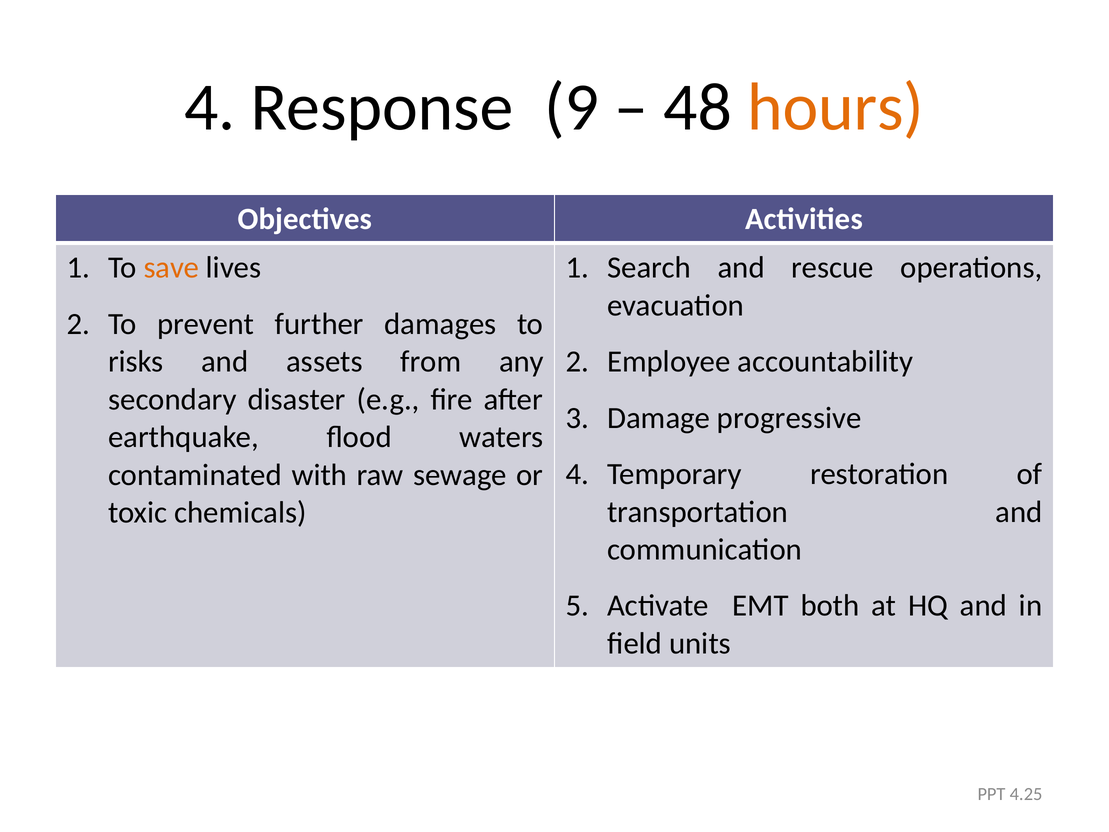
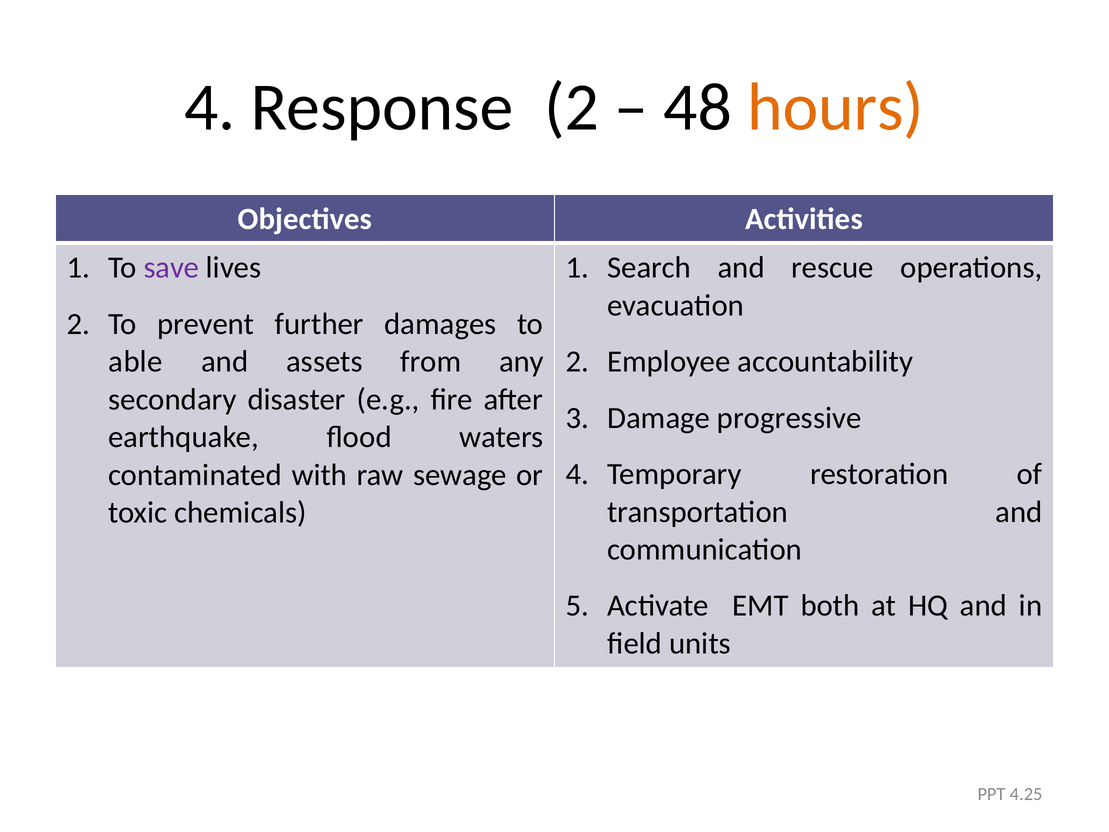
Response 9: 9 -> 2
save colour: orange -> purple
risks: risks -> able
